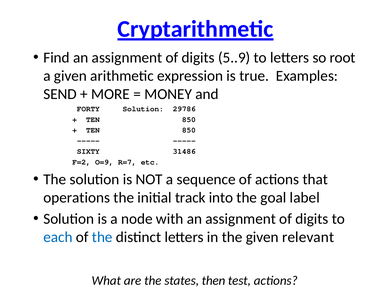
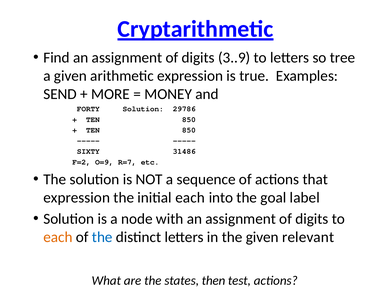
5..9: 5..9 -> 3..9
root: root -> tree
operations at (77, 198): operations -> expression
initial track: track -> each
each at (58, 237) colour: blue -> orange
